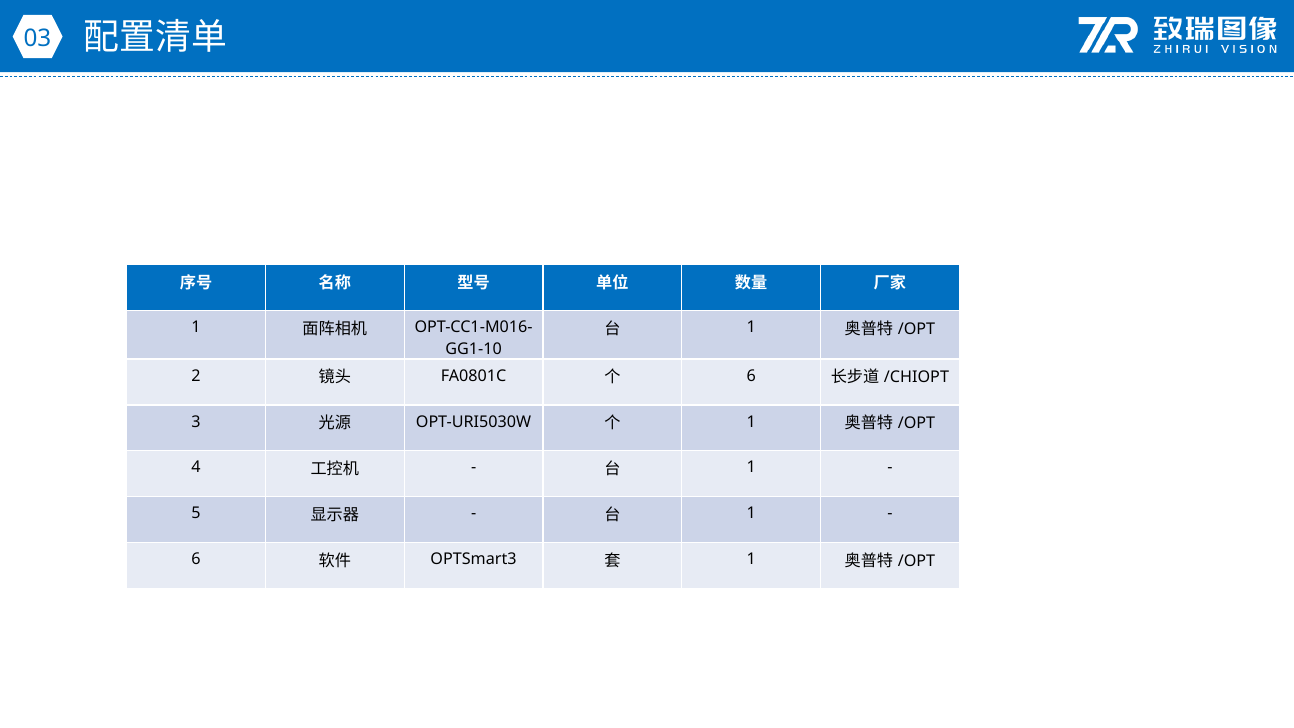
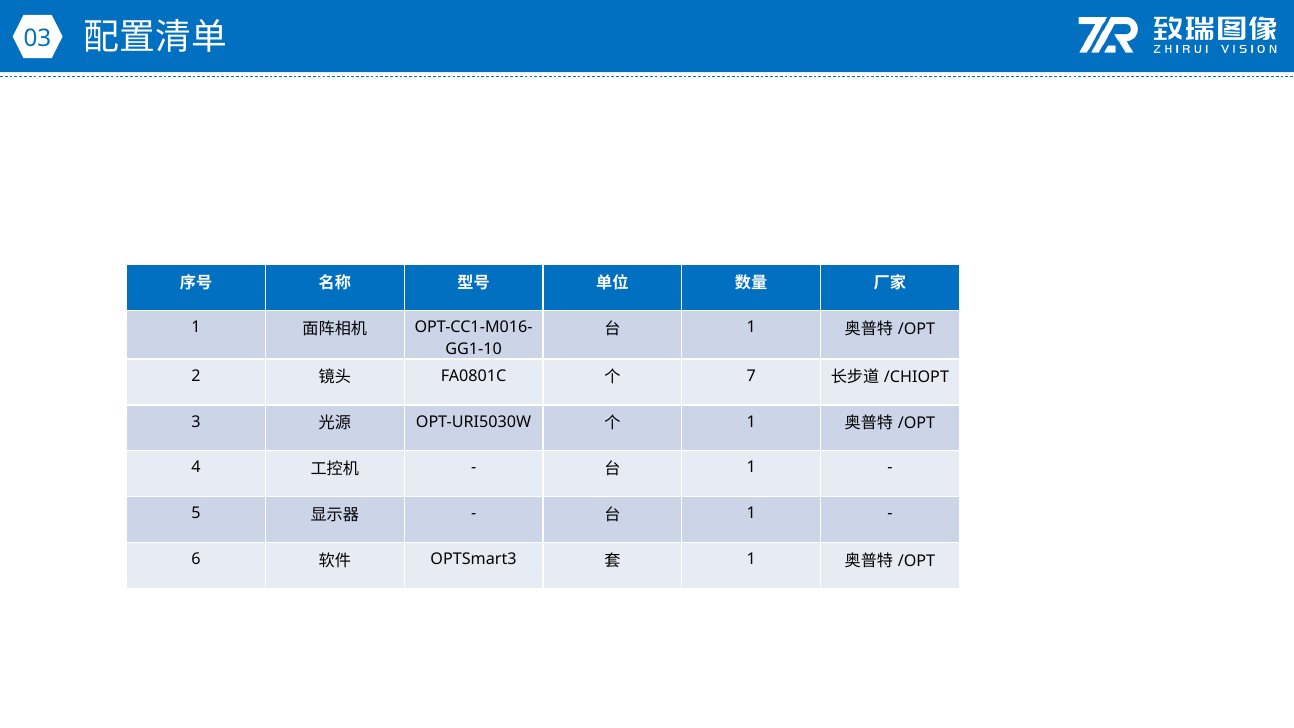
6 at (751, 376): 6 -> 7
